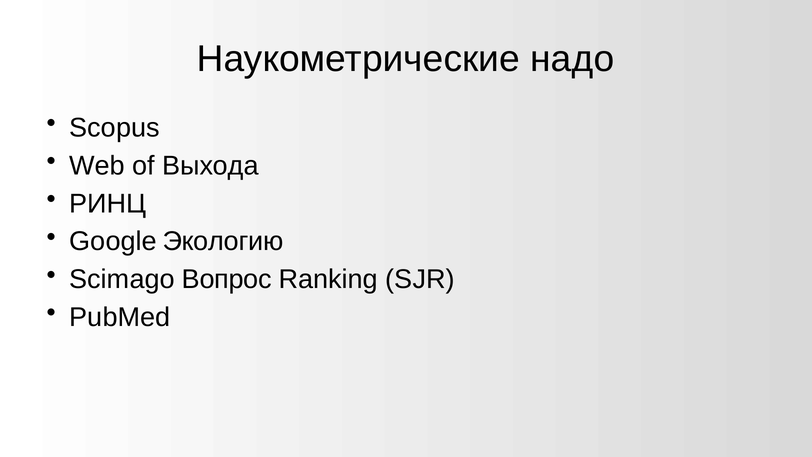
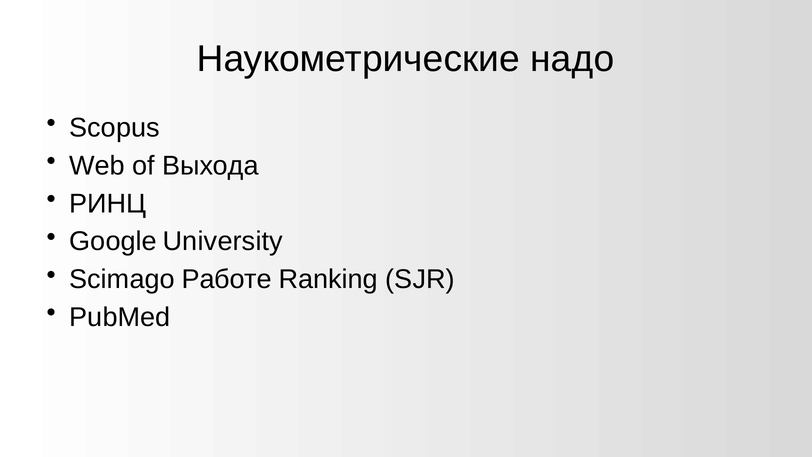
Экологию: Экологию -> University
Вопрос: Вопрос -> Работе
